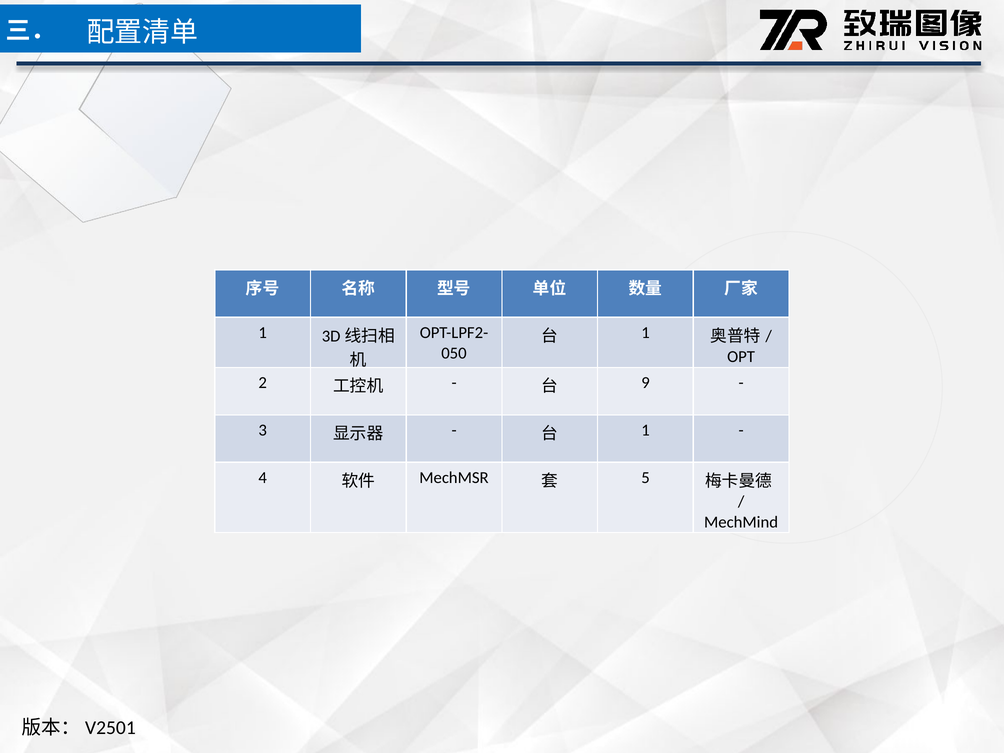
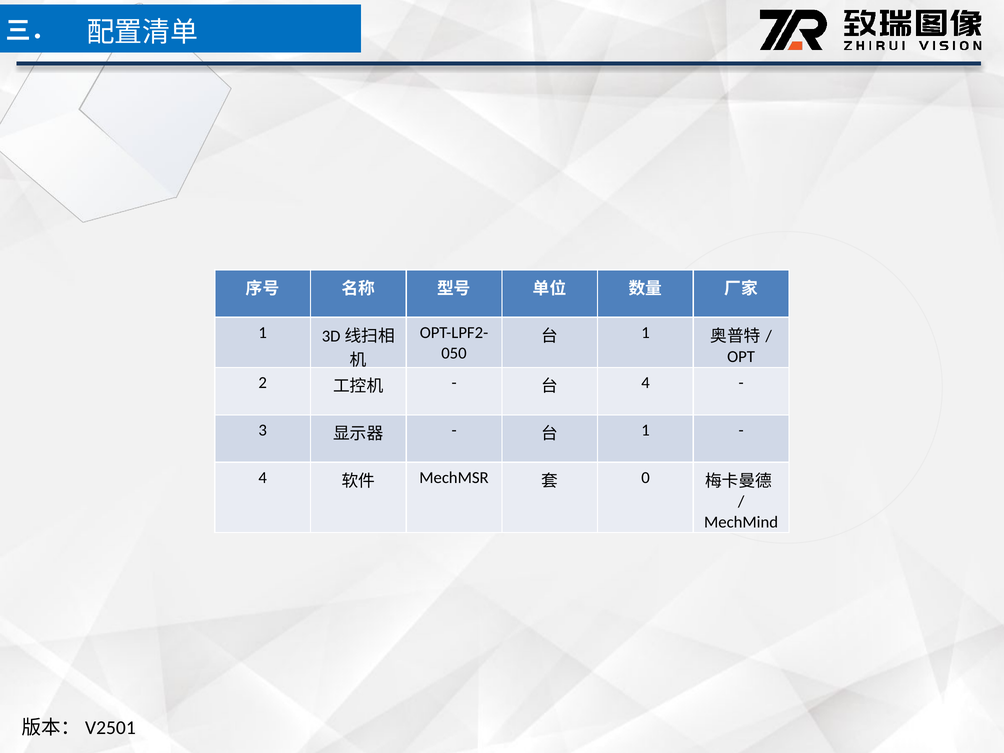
9 at (645, 383): 9 -> 4
5: 5 -> 0
